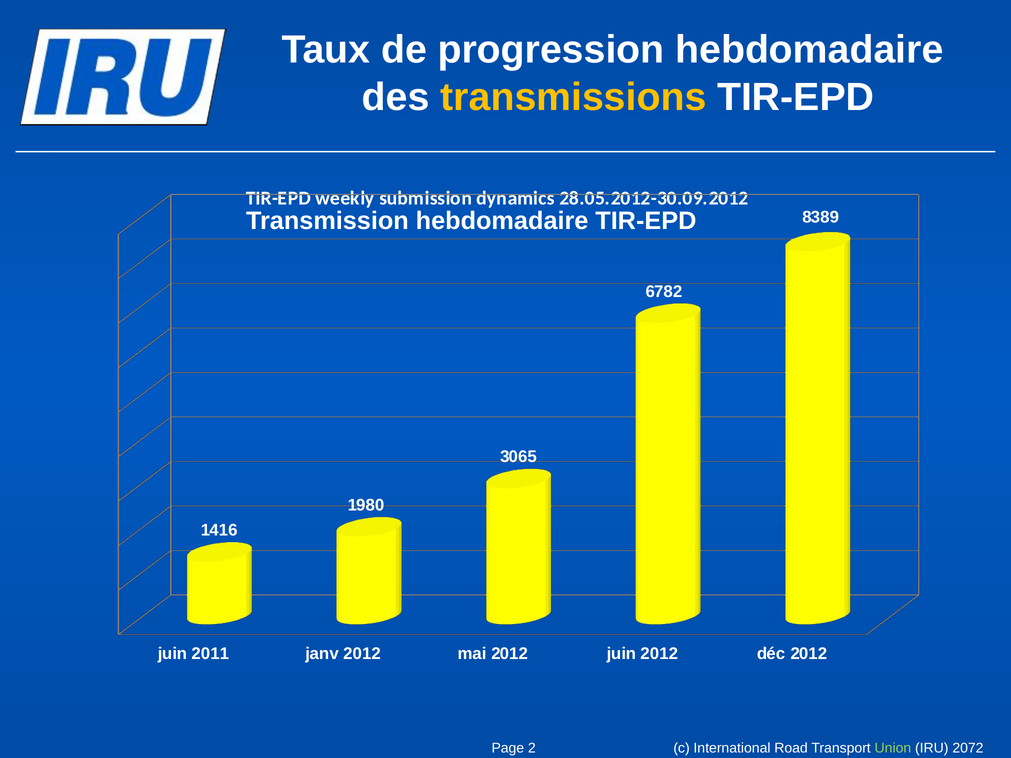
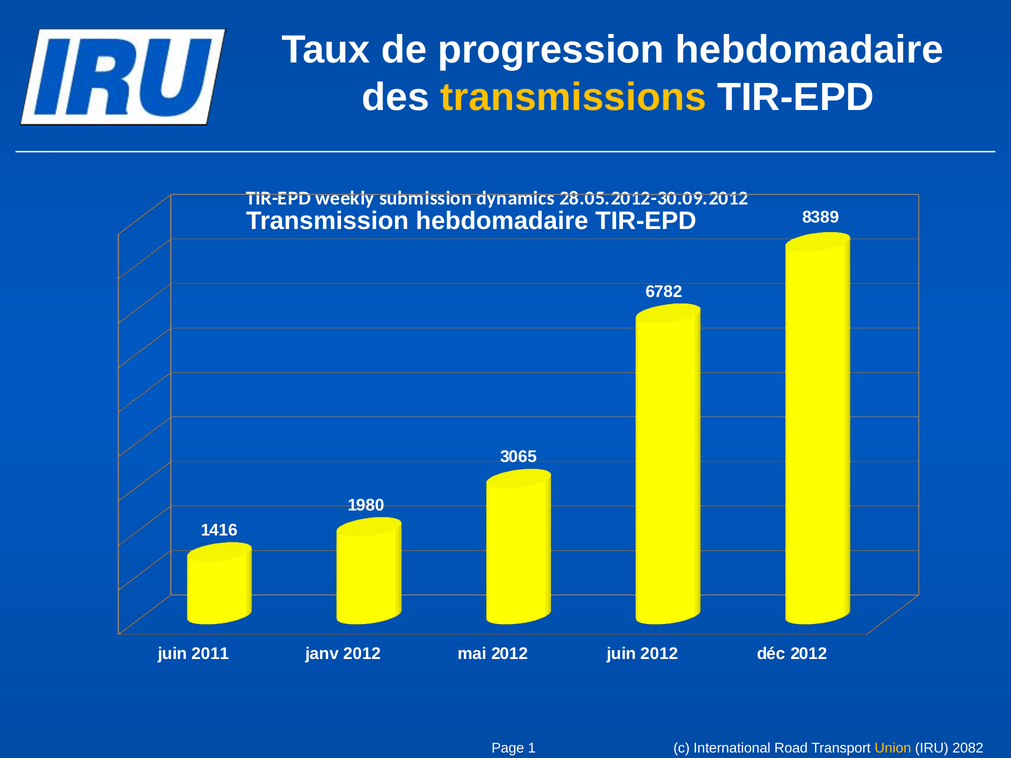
2: 2 -> 1
Union colour: light green -> yellow
2072: 2072 -> 2082
